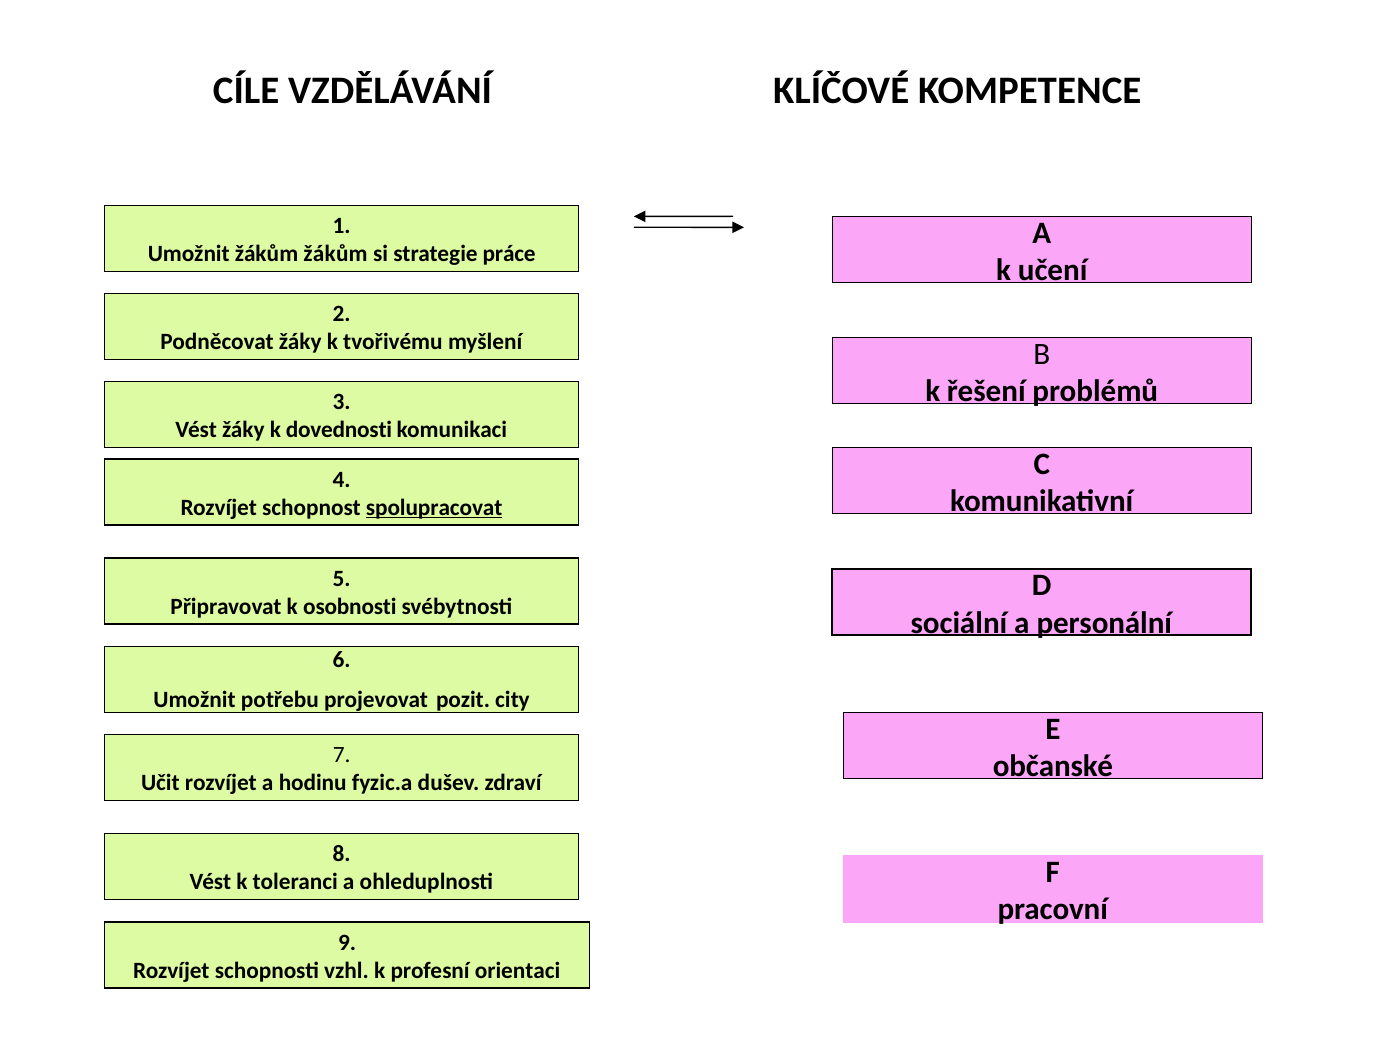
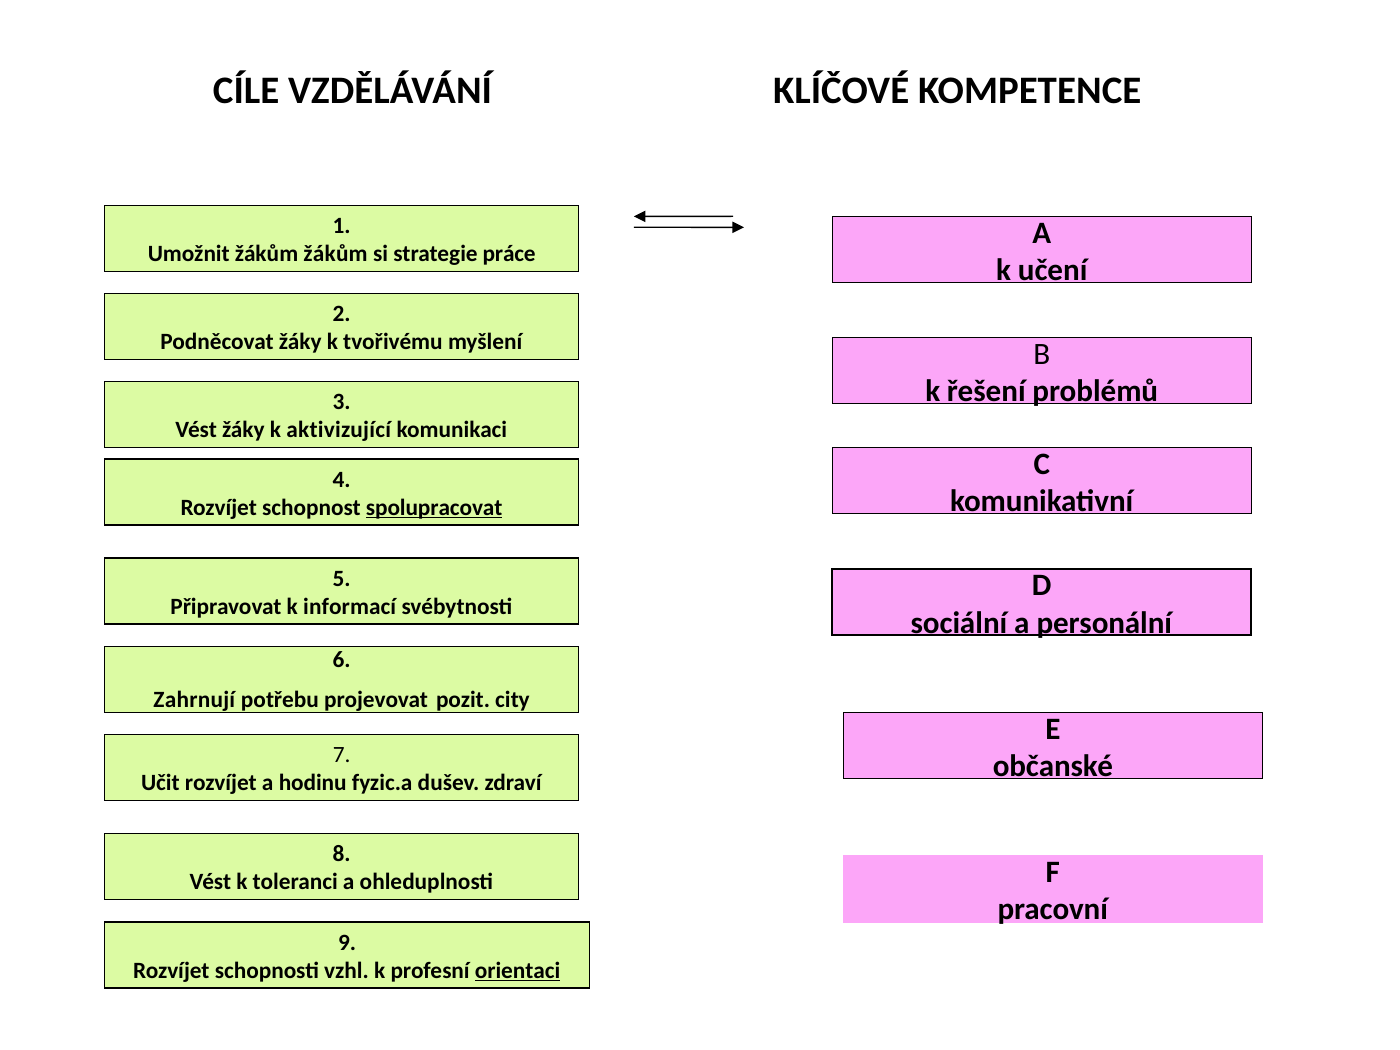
dovednosti: dovednosti -> aktivizující
osobnosti: osobnosti -> informací
Umožnit at (194, 700): Umožnit -> Zahrnují
orientaci underline: none -> present
